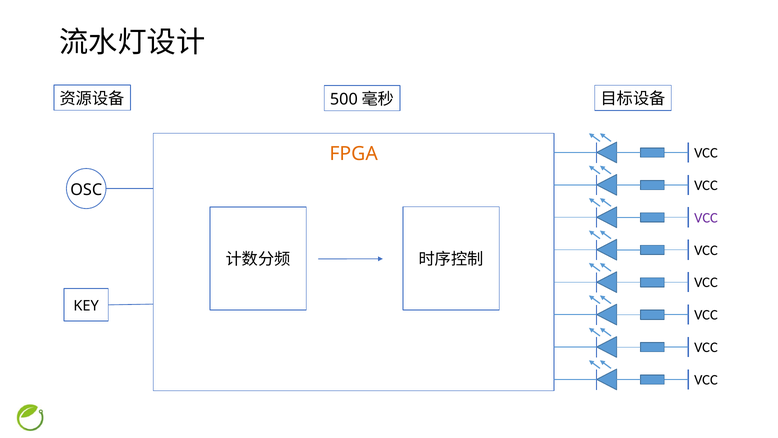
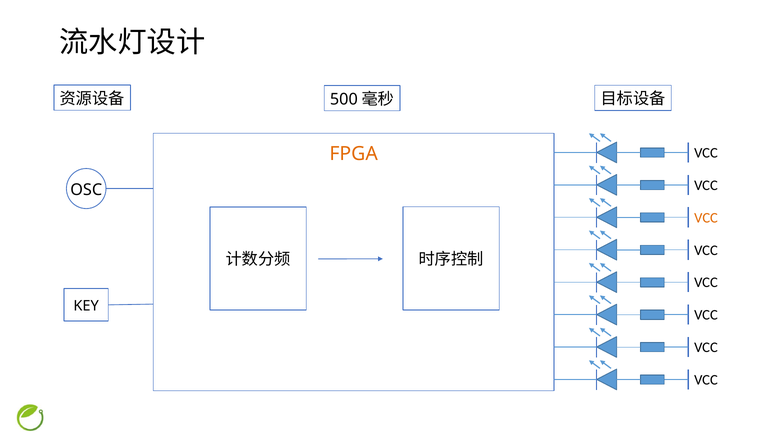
VCC at (706, 218) colour: purple -> orange
